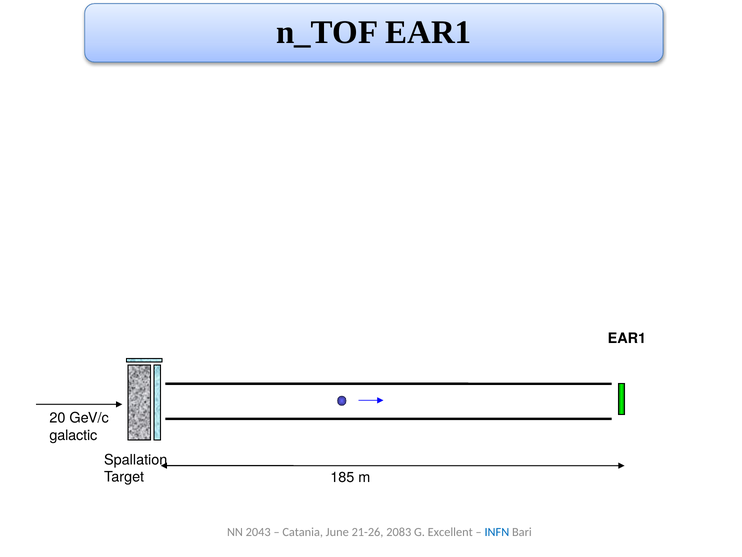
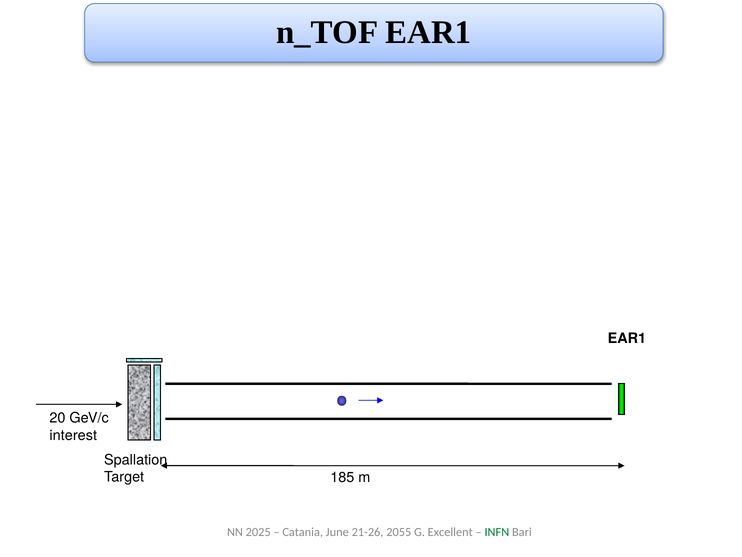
galactic: galactic -> interest
2043: 2043 -> 2025
2083: 2083 -> 2055
INFN colour: blue -> green
